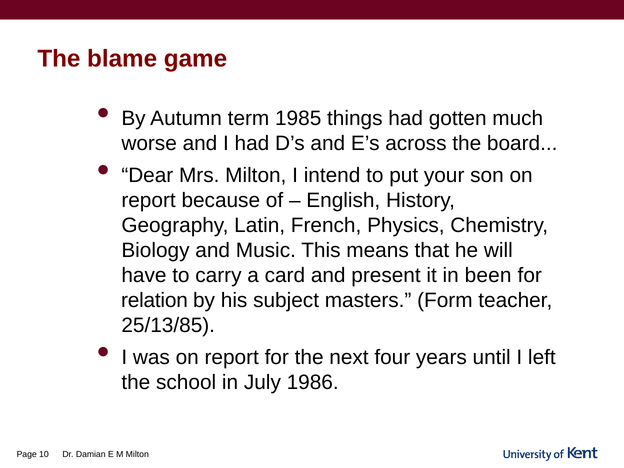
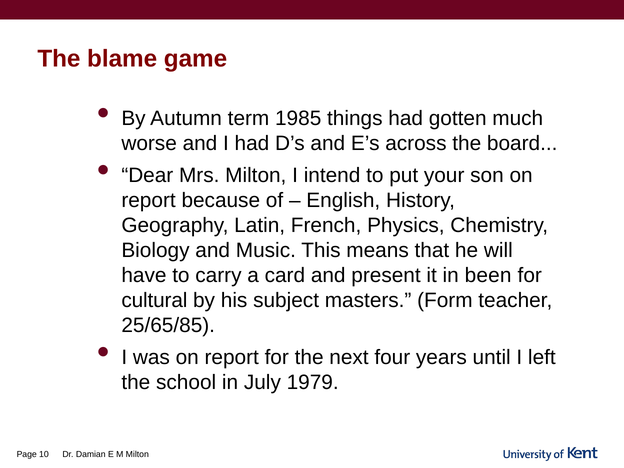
relation: relation -> cultural
25/13/85: 25/13/85 -> 25/65/85
1986: 1986 -> 1979
